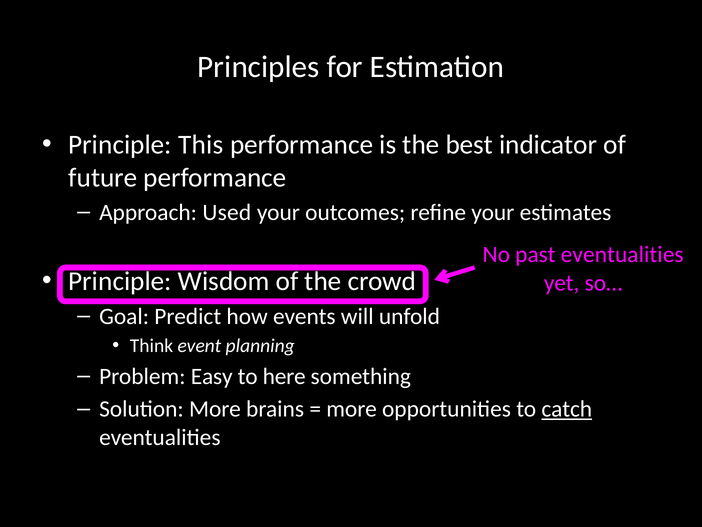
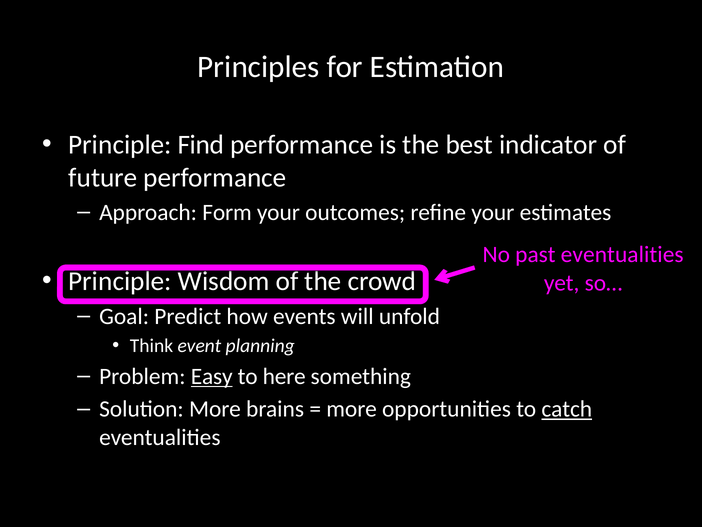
This: This -> Find
Used: Used -> Form
Easy underline: none -> present
